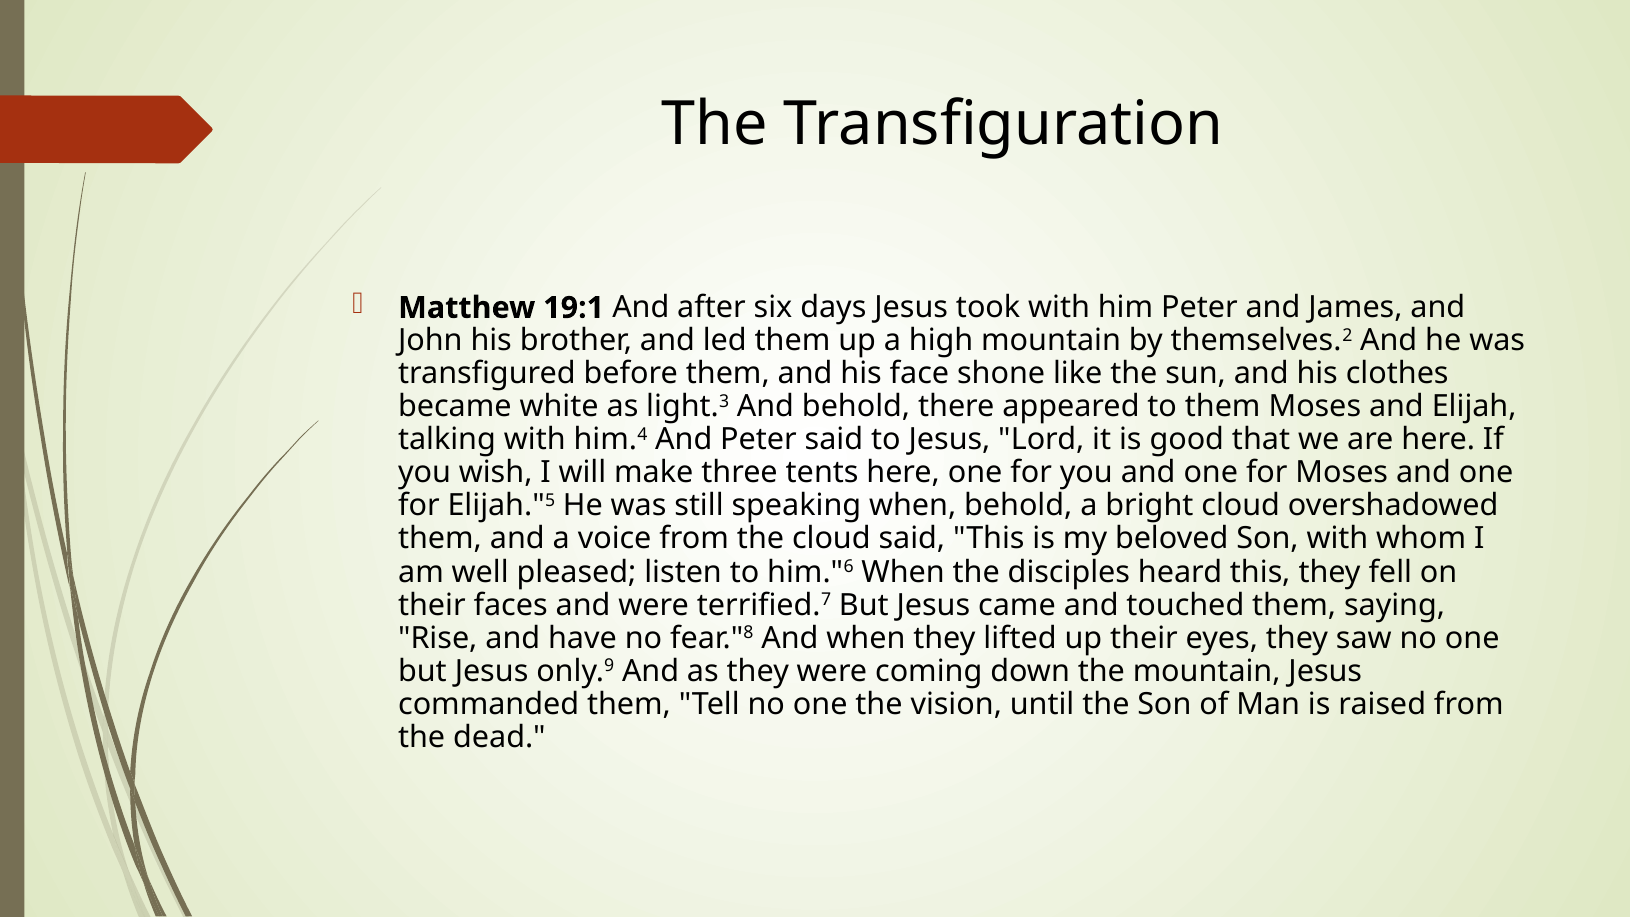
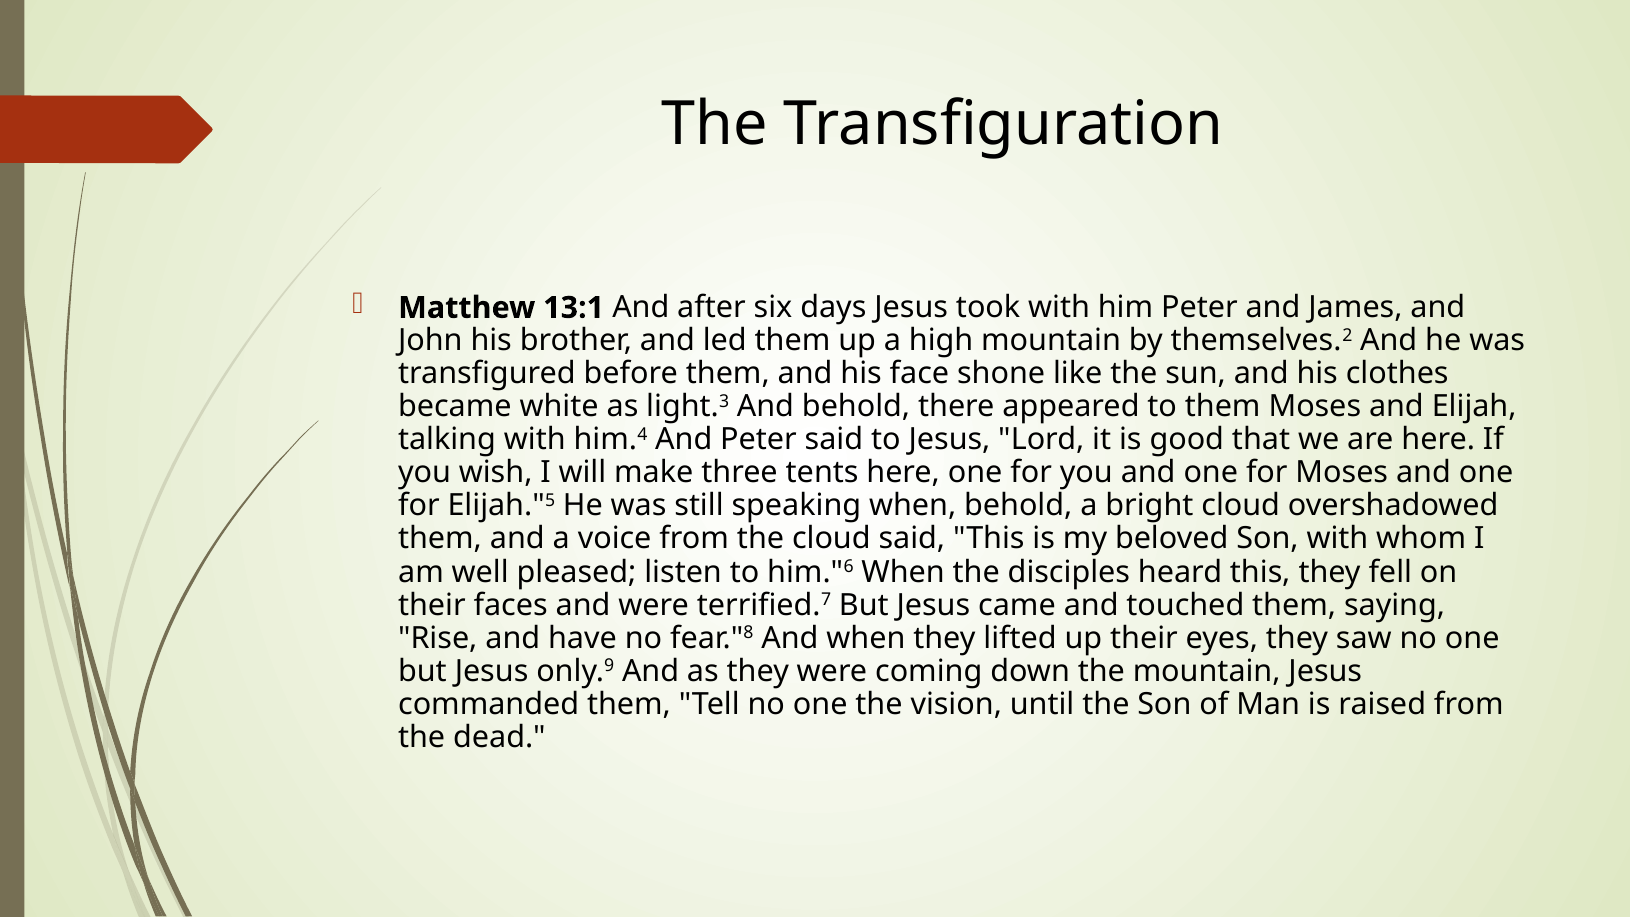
19:1: 19:1 -> 13:1
